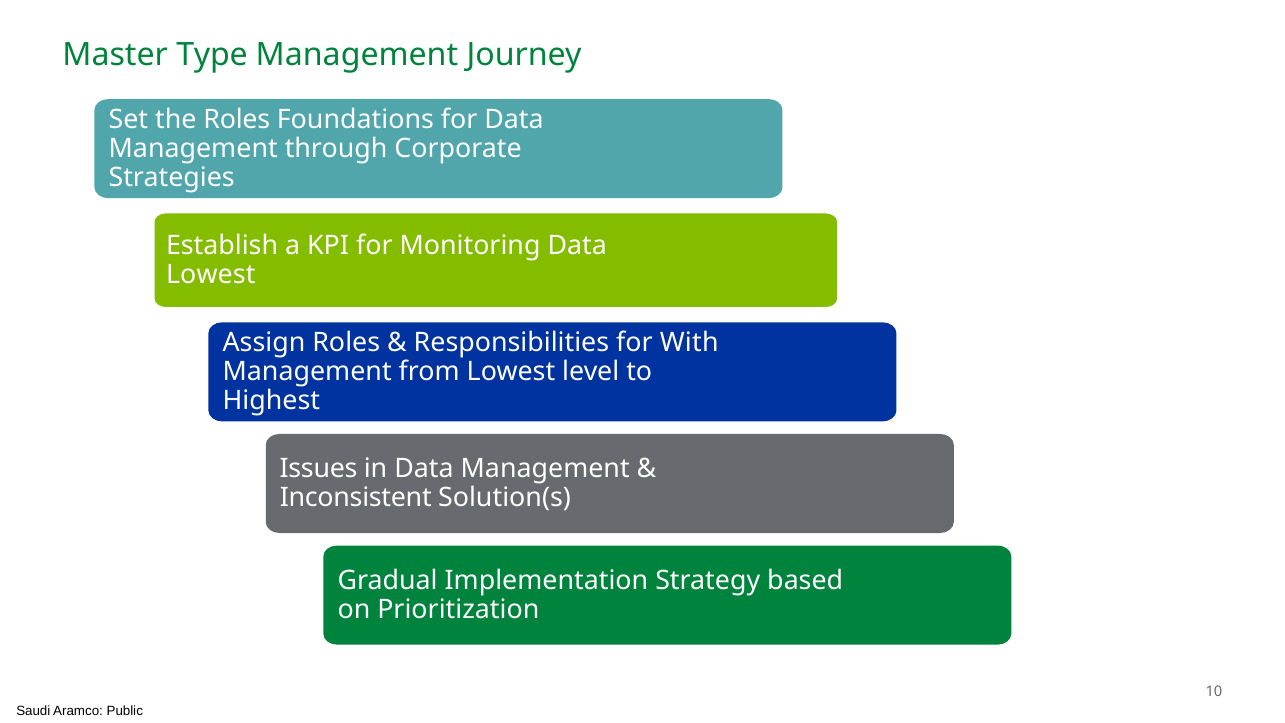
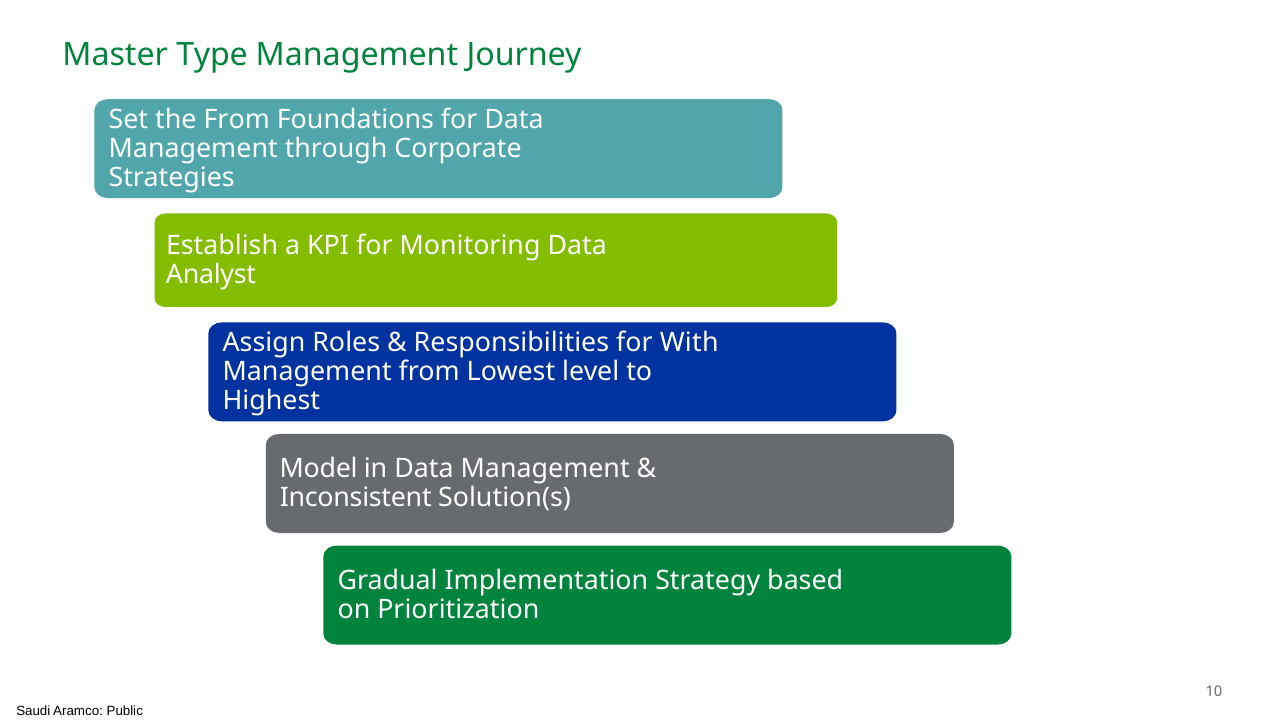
the Roles: Roles -> From
Lowest at (211, 274): Lowest -> Analyst
Issues: Issues -> Model
